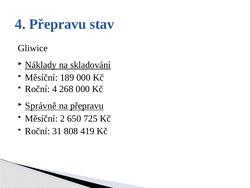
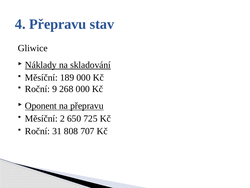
Roční 4: 4 -> 9
Správně: Správně -> Oponent
419: 419 -> 707
